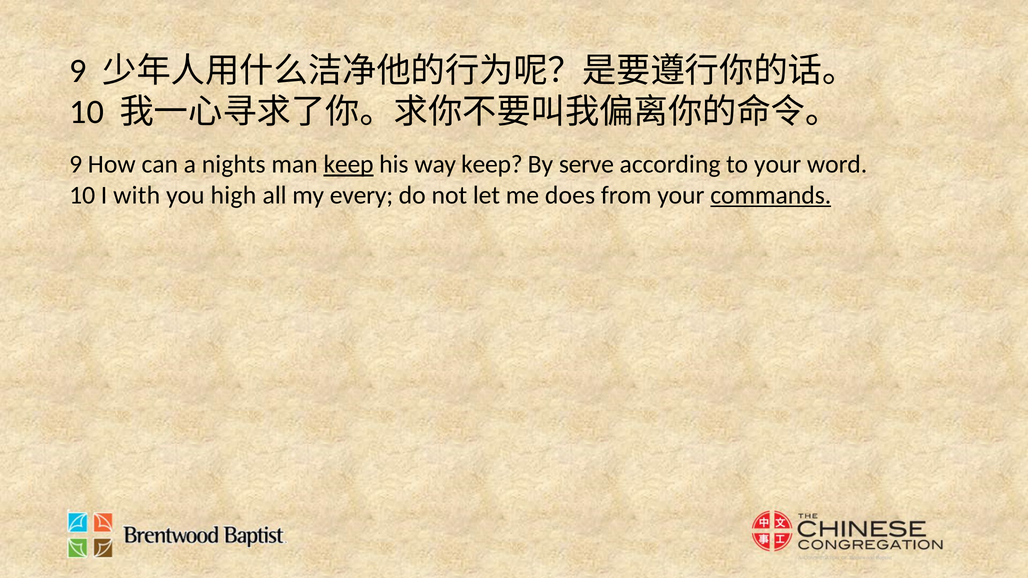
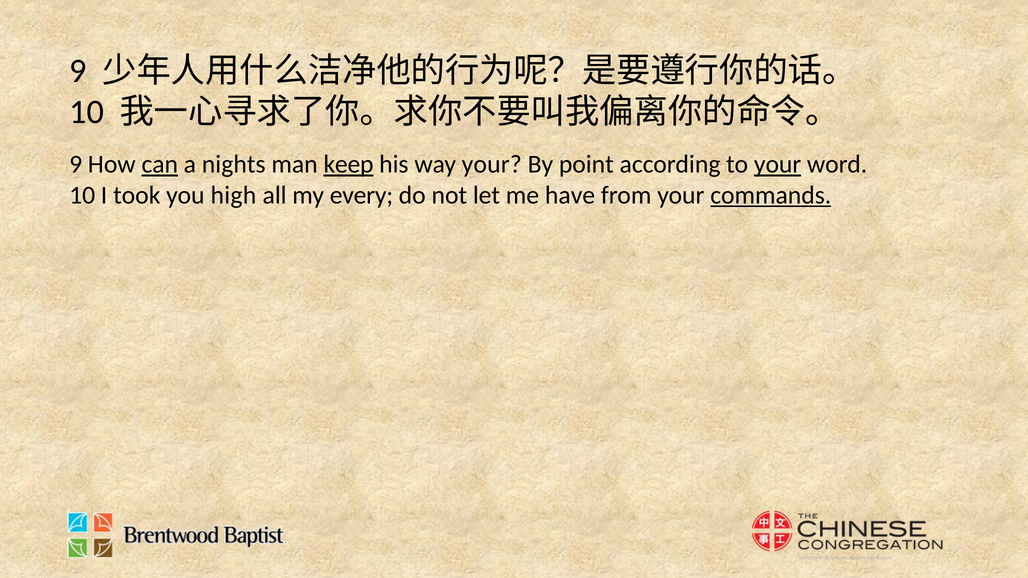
can underline: none -> present
way keep: keep -> your
serve: serve -> point
your at (778, 165) underline: none -> present
with: with -> took
does: does -> have
